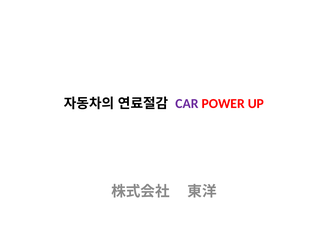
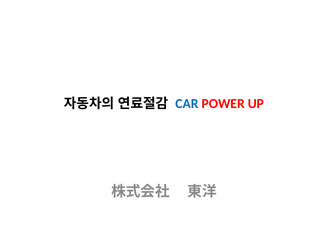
CAR colour: purple -> blue
